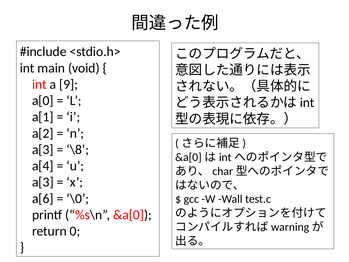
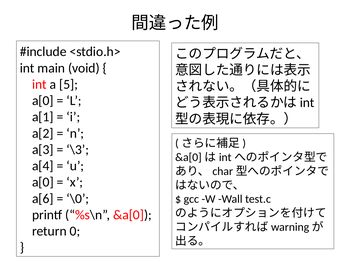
9: 9 -> 5
\8: \8 -> \3
a[3 at (43, 182): a[3 -> a[0
